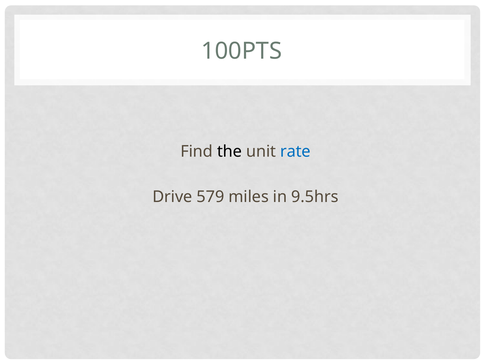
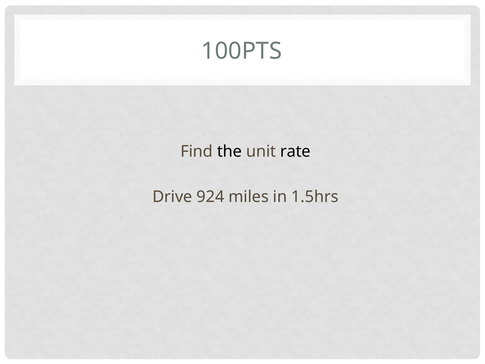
rate colour: blue -> black
579: 579 -> 924
9.5hrs: 9.5hrs -> 1.5hrs
